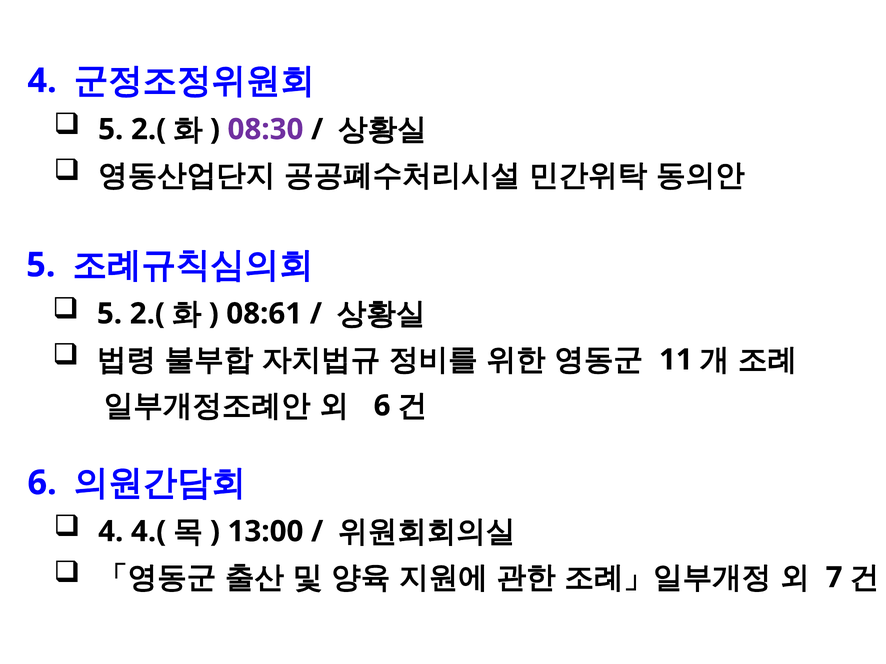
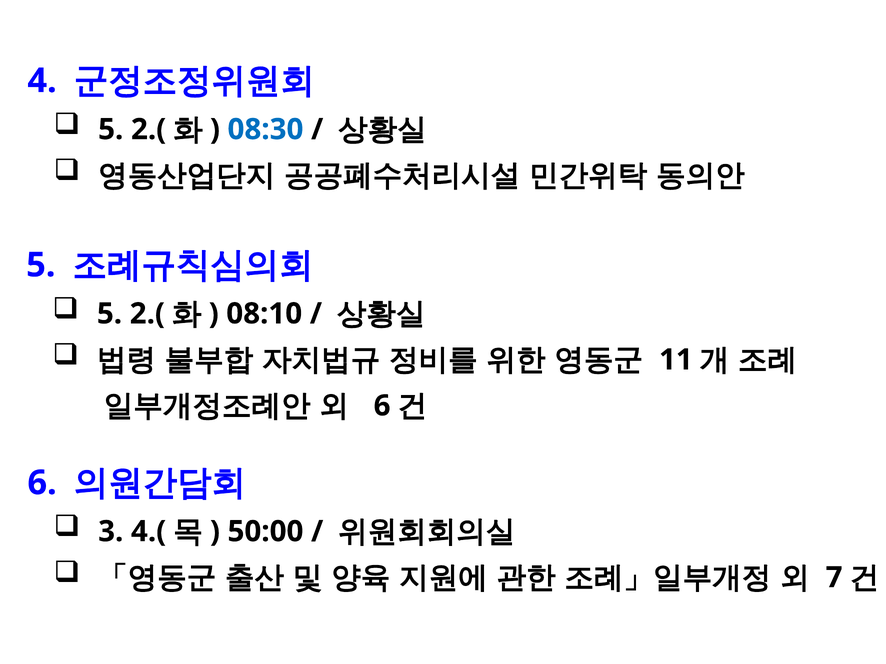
08:30 colour: purple -> blue
08:61: 08:61 -> 08:10
4 at (111, 532): 4 -> 3
13:00: 13:00 -> 50:00
